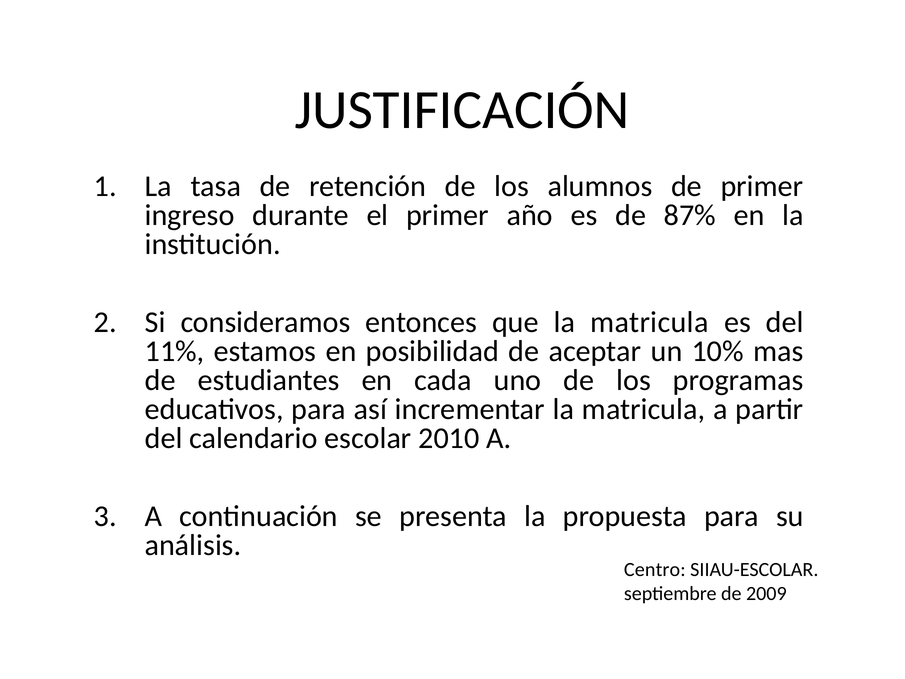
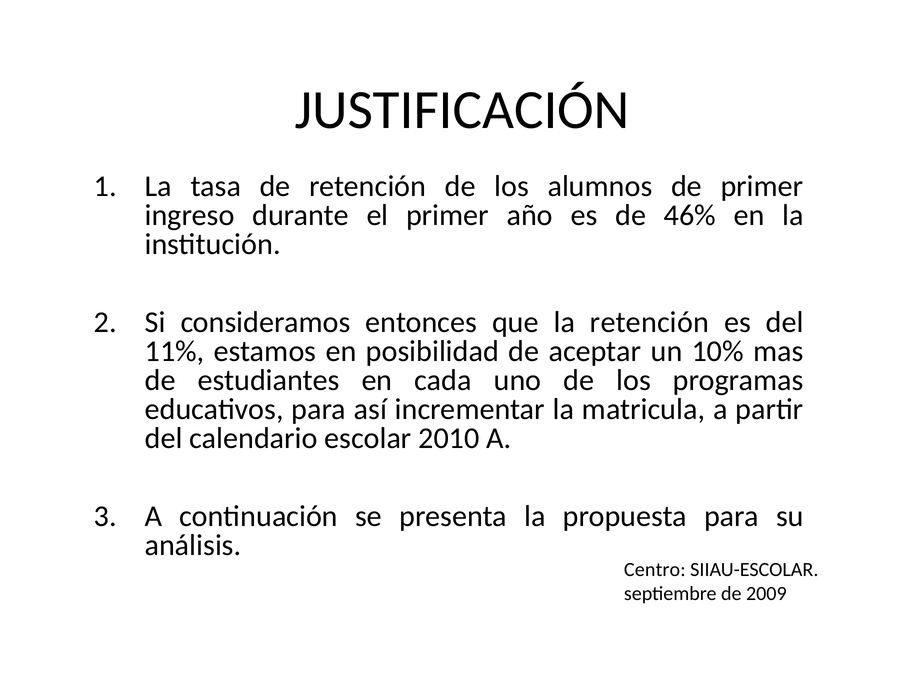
87%: 87% -> 46%
que la matricula: matricula -> retención
